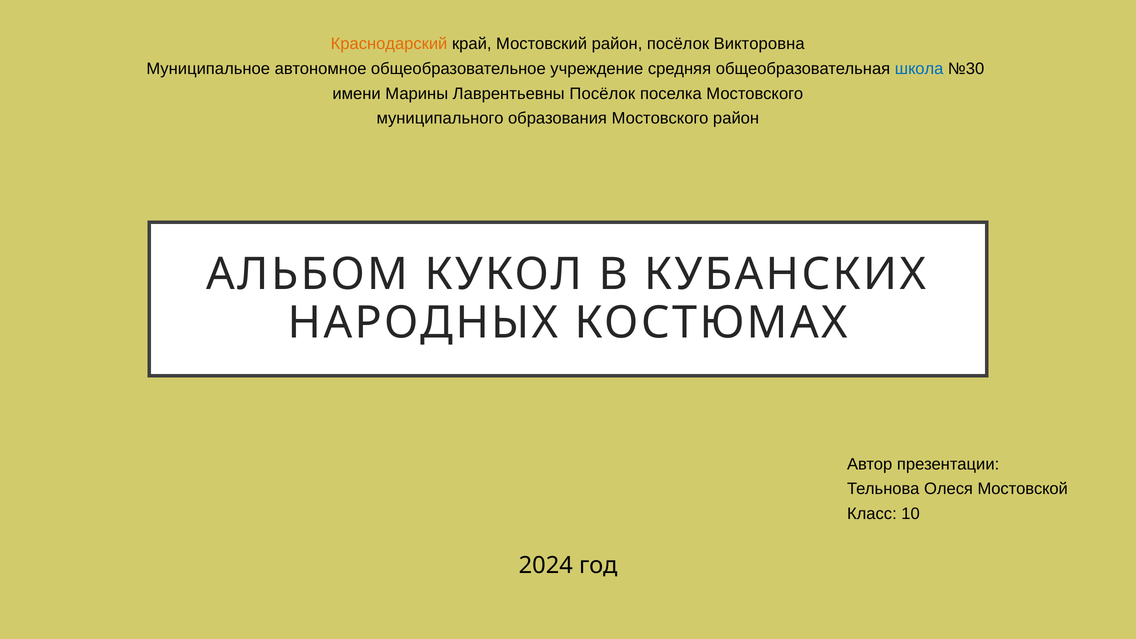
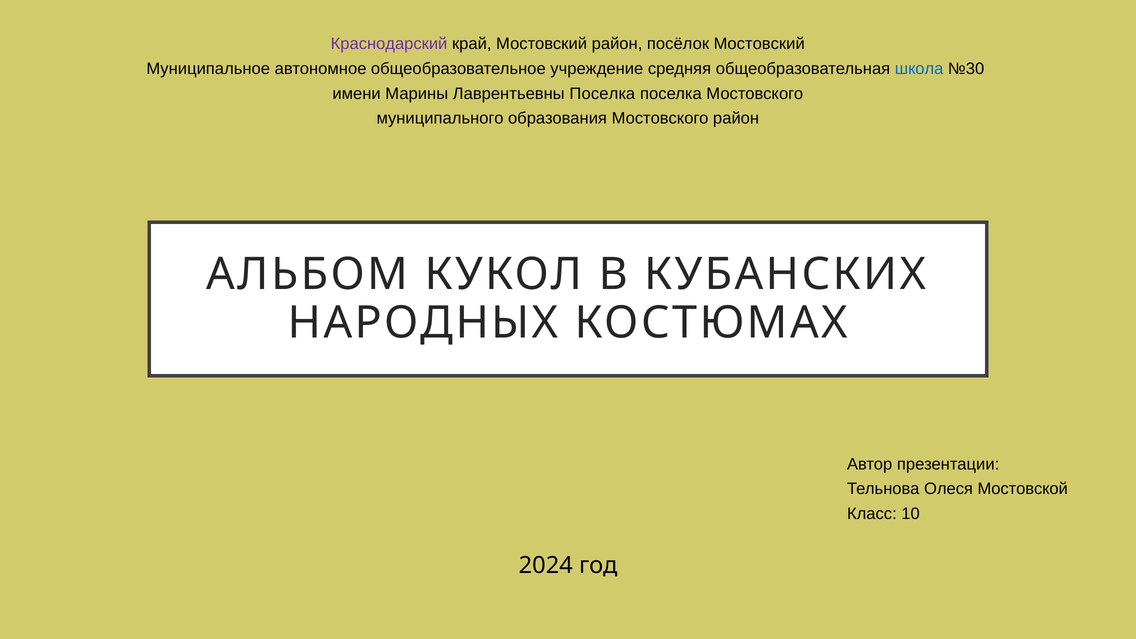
Краснодарский colour: orange -> purple
посёлок Викторовна: Викторовна -> Мостовский
Лаврентьевны Посёлок: Посёлок -> Поселка
